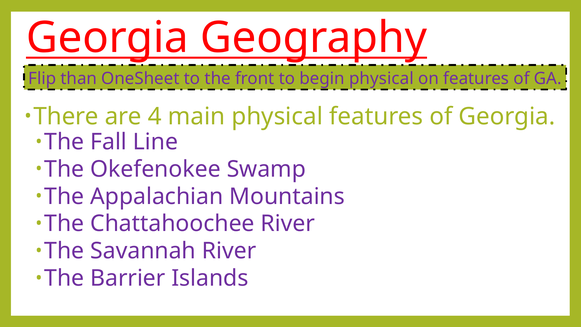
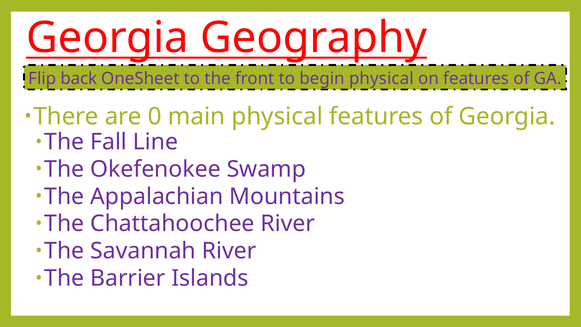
than: than -> back
4: 4 -> 0
